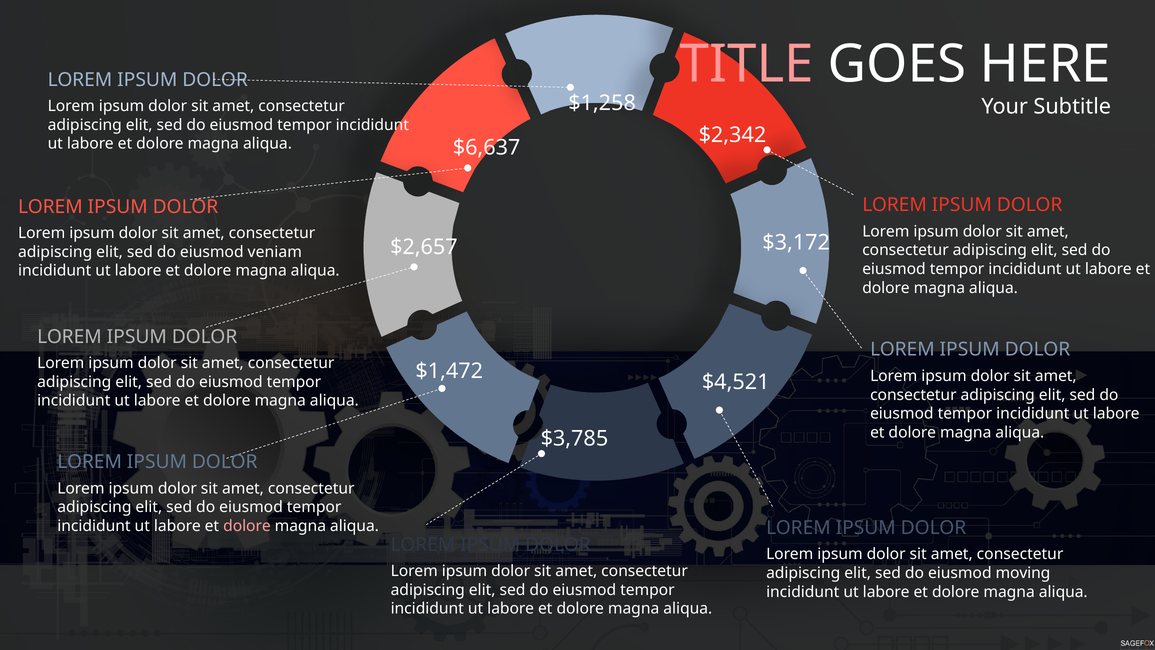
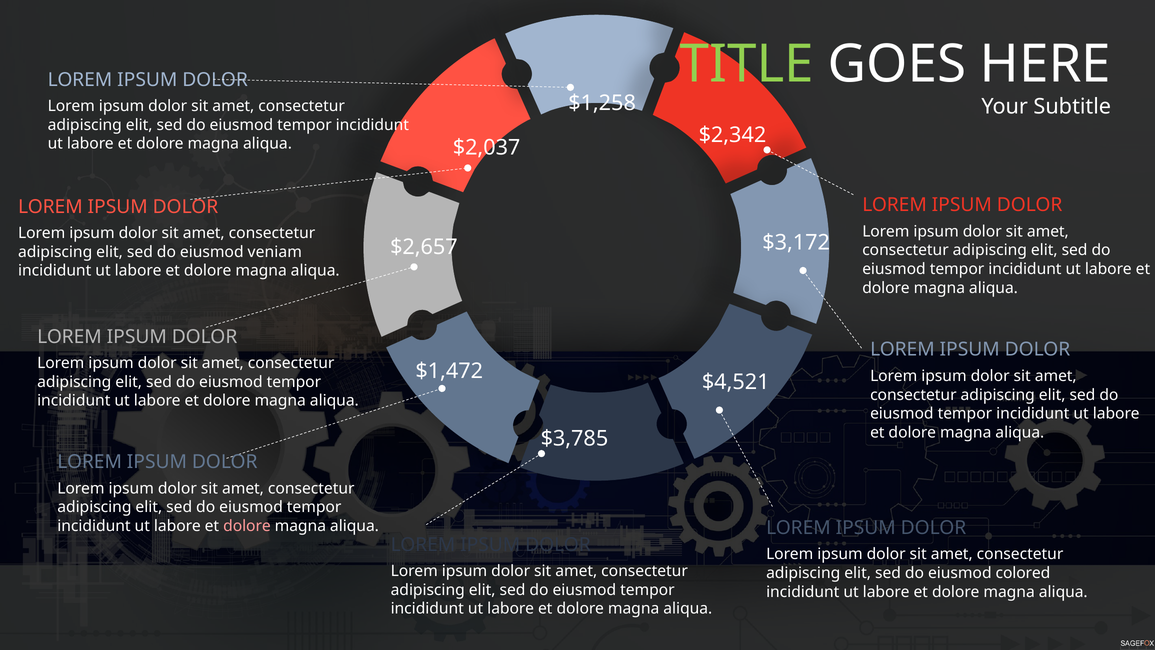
TITLE colour: pink -> light green
$6,637: $6,637 -> $2,037
moving: moving -> colored
